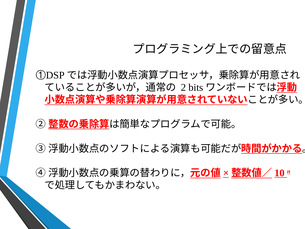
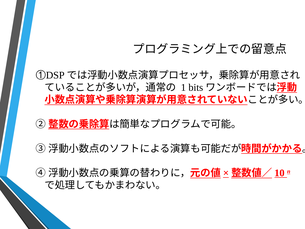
2: 2 -> 1
